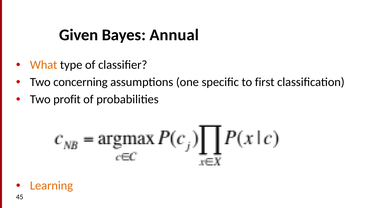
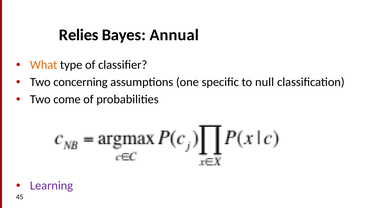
Given: Given -> Relies
first: first -> null
profit: profit -> come
Learning colour: orange -> purple
